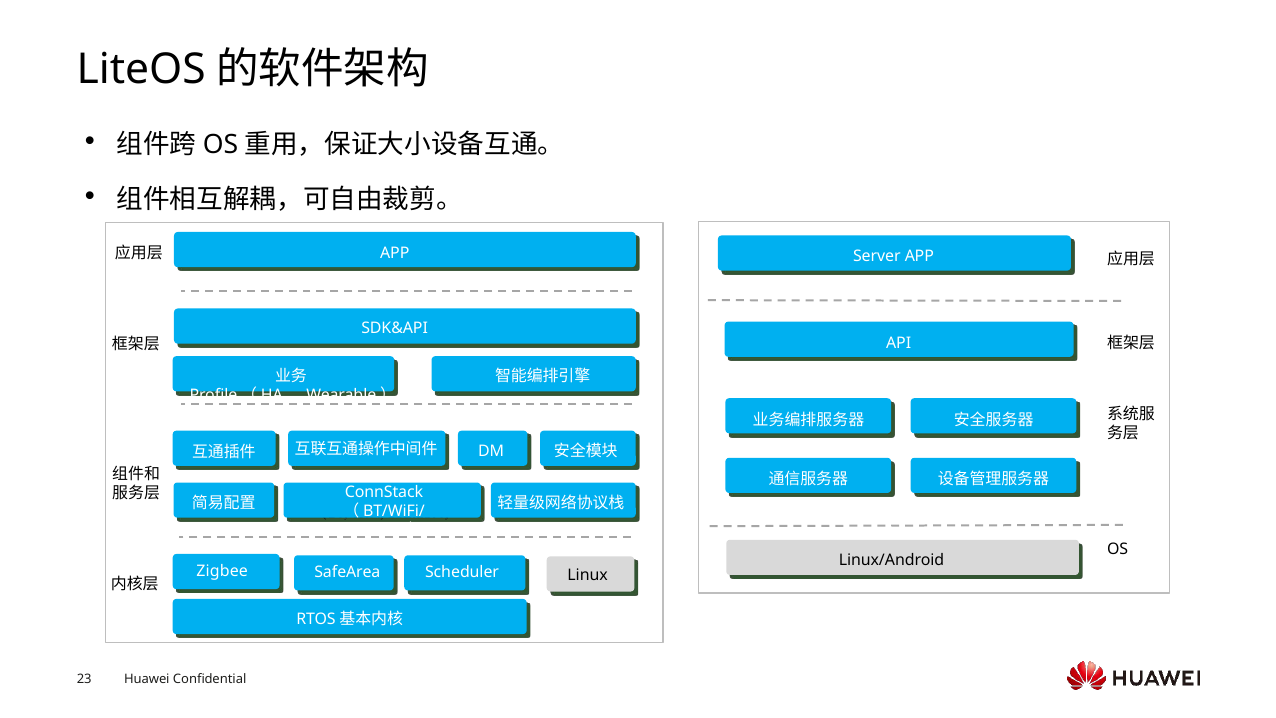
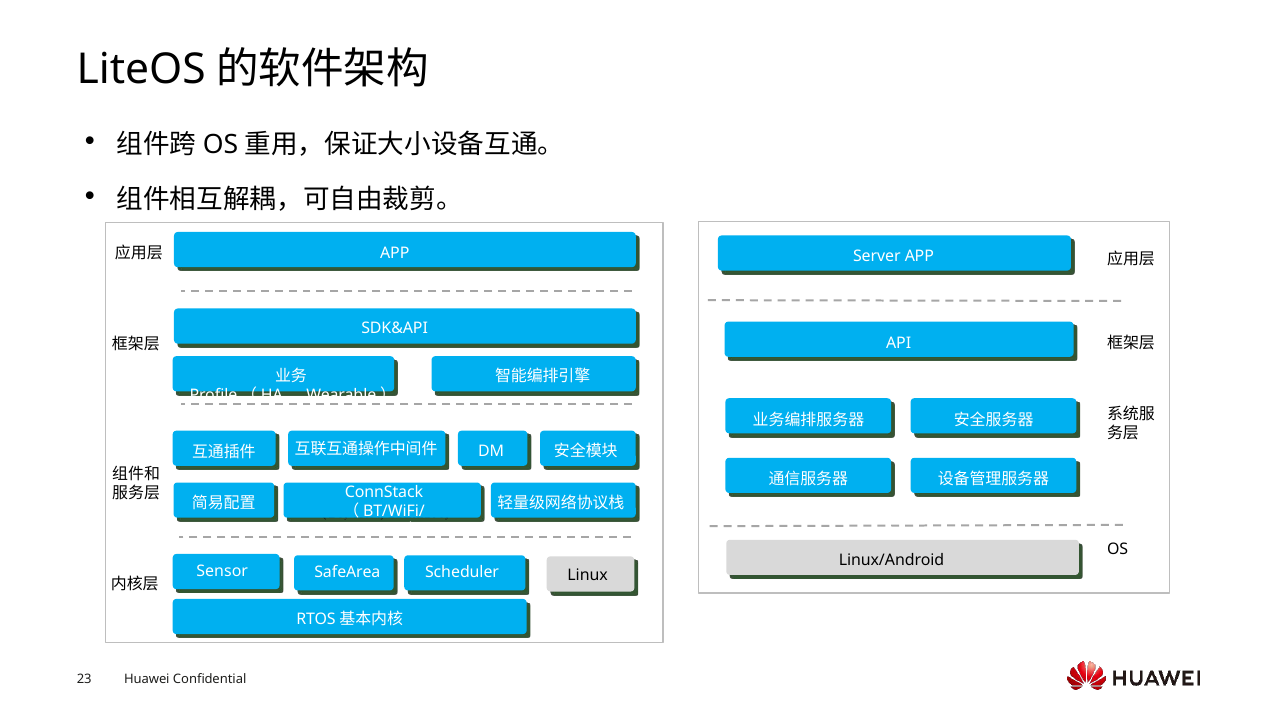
Zigbee: Zigbee -> Sensor
